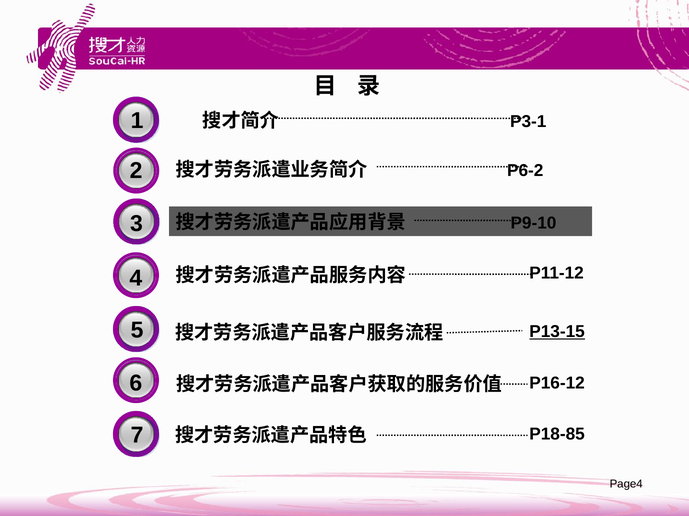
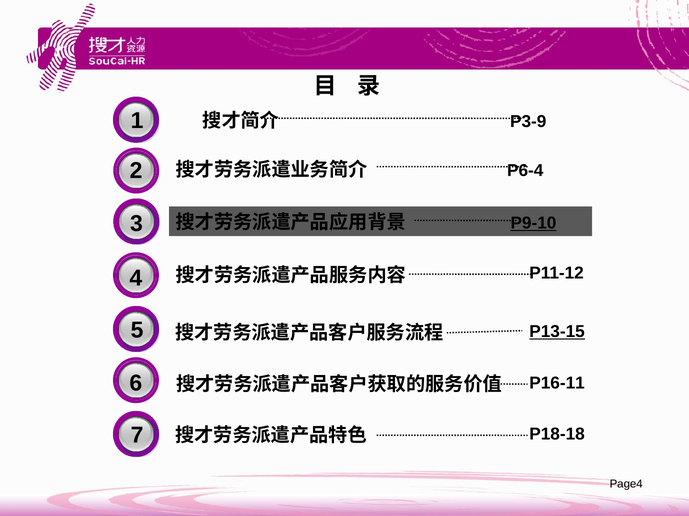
P3-1: P3-1 -> P3-9
P6-2: P6-2 -> P6-4
P9-10 underline: none -> present
P16-12: P16-12 -> P16-11
P18-85: P18-85 -> P18-18
